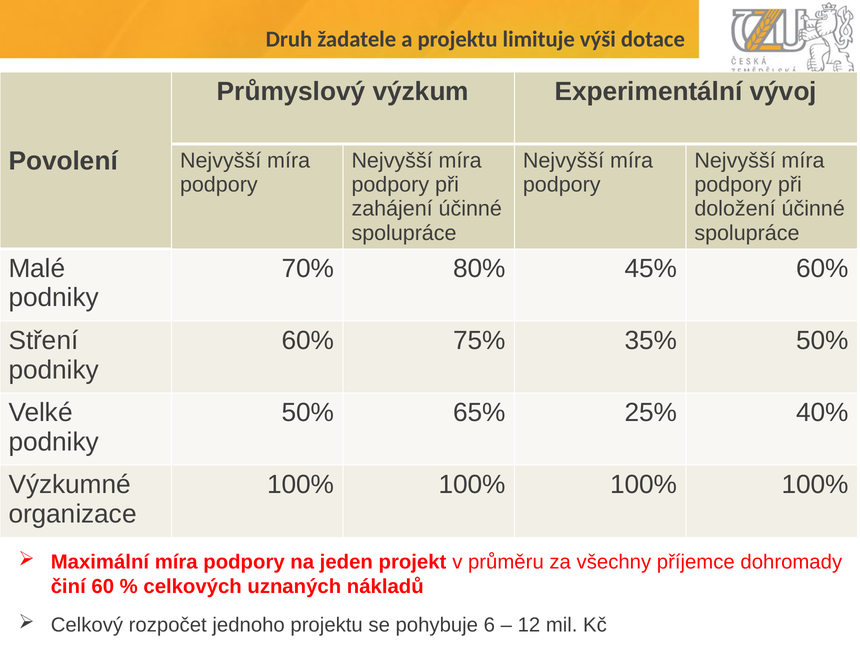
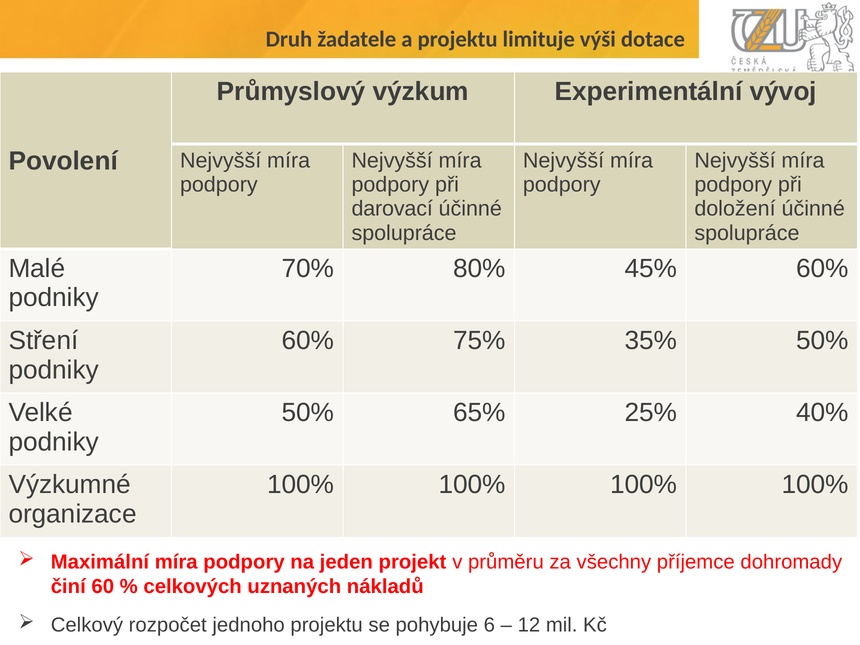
zahájení: zahájení -> darovací
